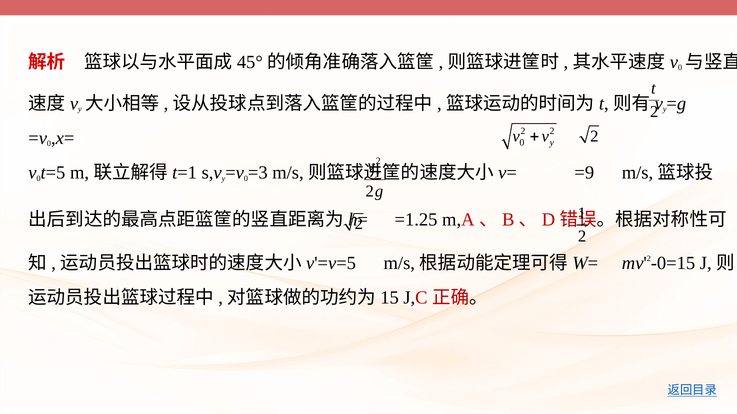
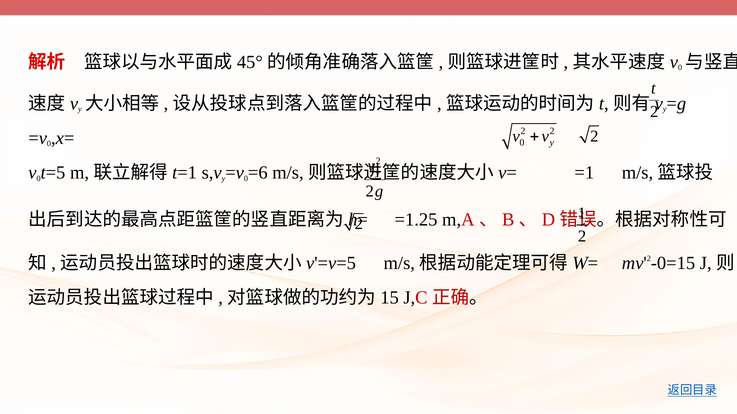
=3: =3 -> =6
=9: =9 -> =1
